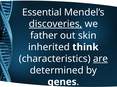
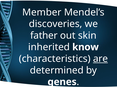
Essential: Essential -> Member
discoveries underline: present -> none
think: think -> know
